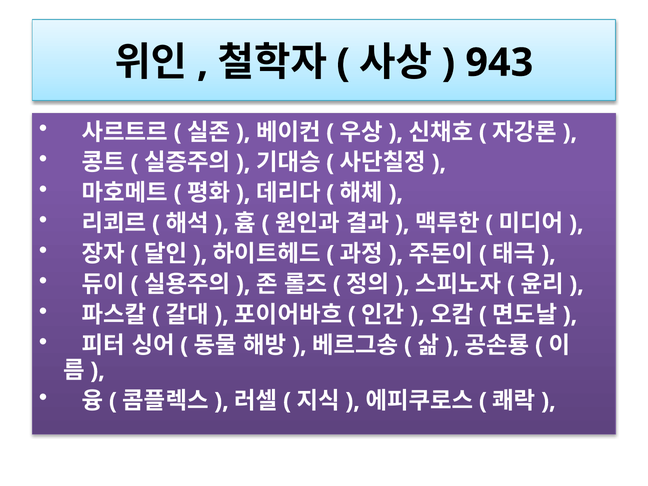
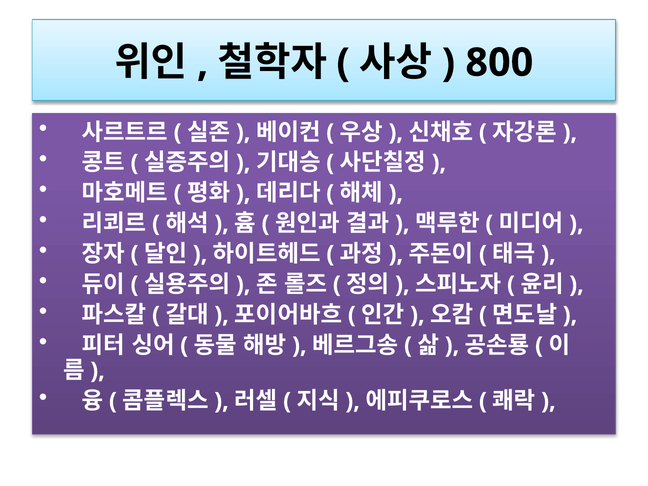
943: 943 -> 800
